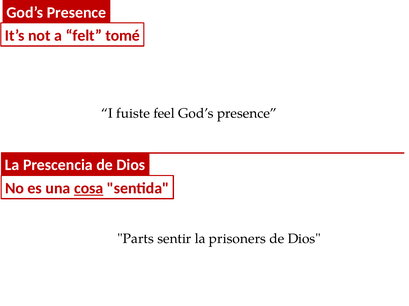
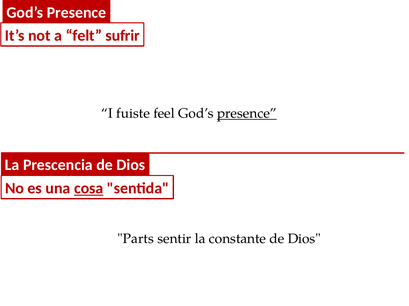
tomé: tomé -> sufrir
presence at (247, 114) underline: none -> present
prisoners: prisoners -> constante
